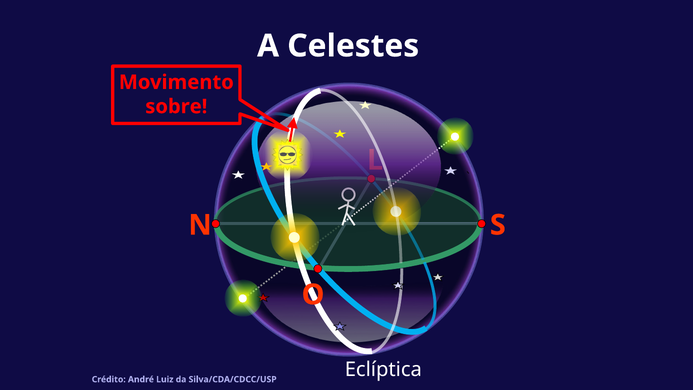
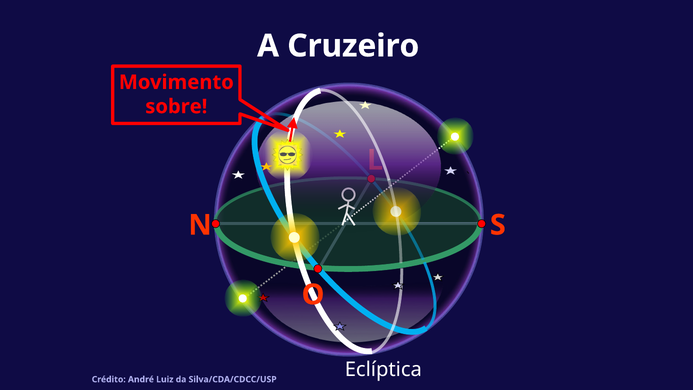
Celestes: Celestes -> Cruzeiro
